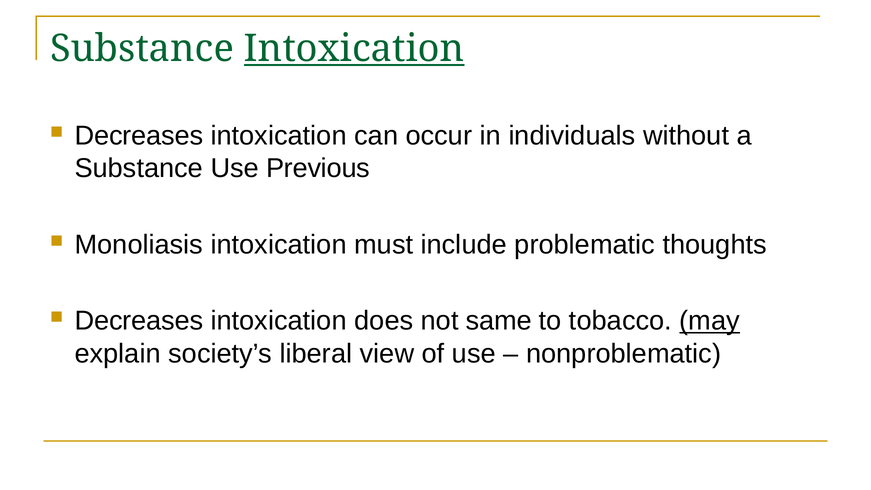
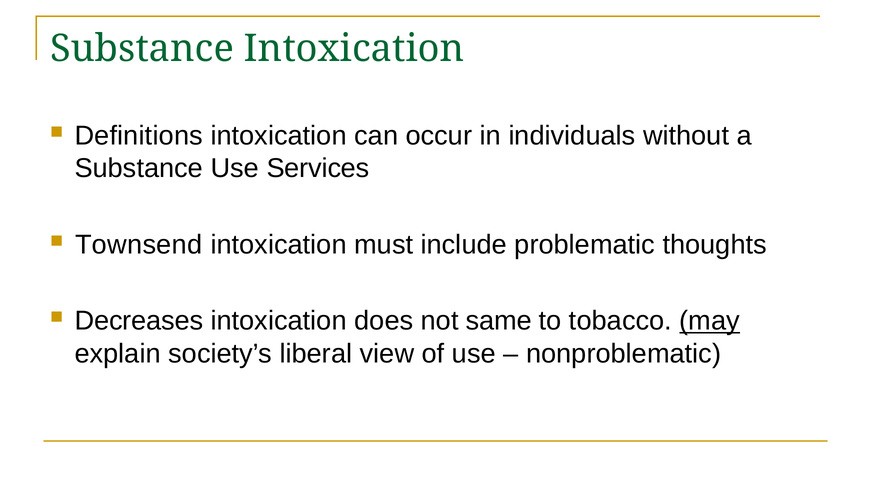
Intoxication at (354, 49) underline: present -> none
Decreases at (139, 136): Decreases -> Definitions
Previous: Previous -> Services
Monoliasis: Monoliasis -> Townsend
